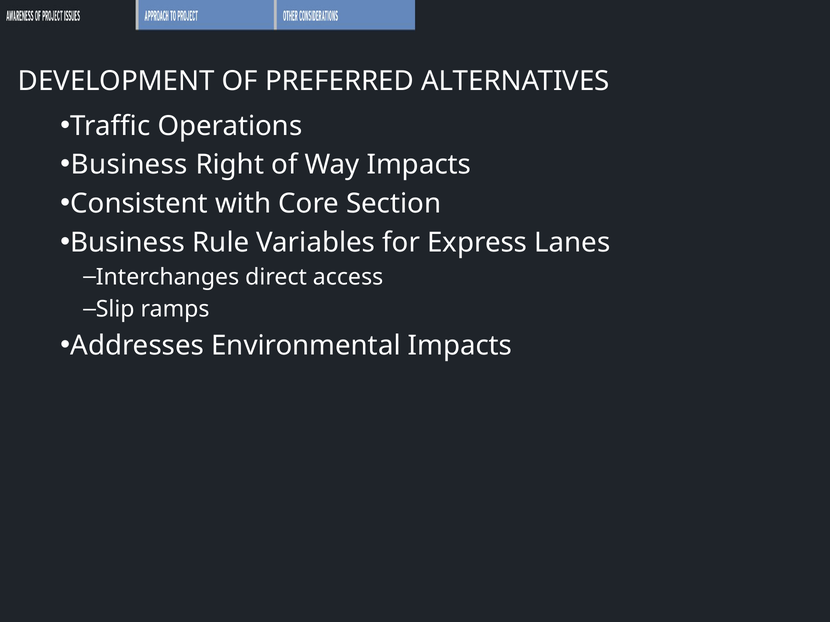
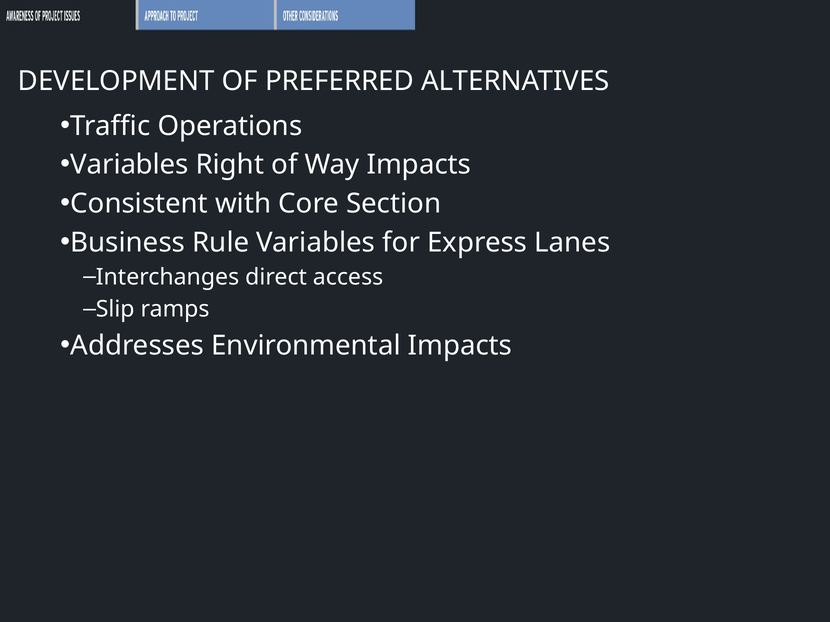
Business at (129, 165): Business -> Variables
